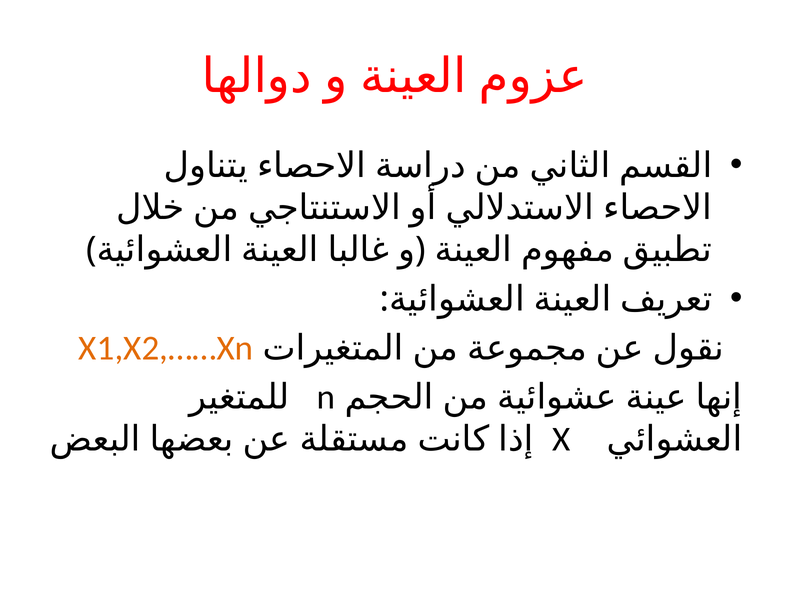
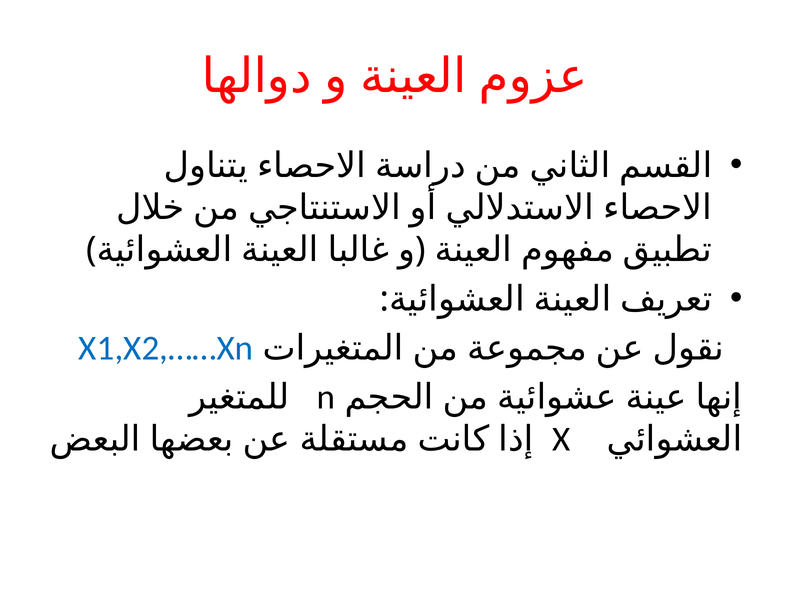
X1,X2,……Xn colour: orange -> blue
